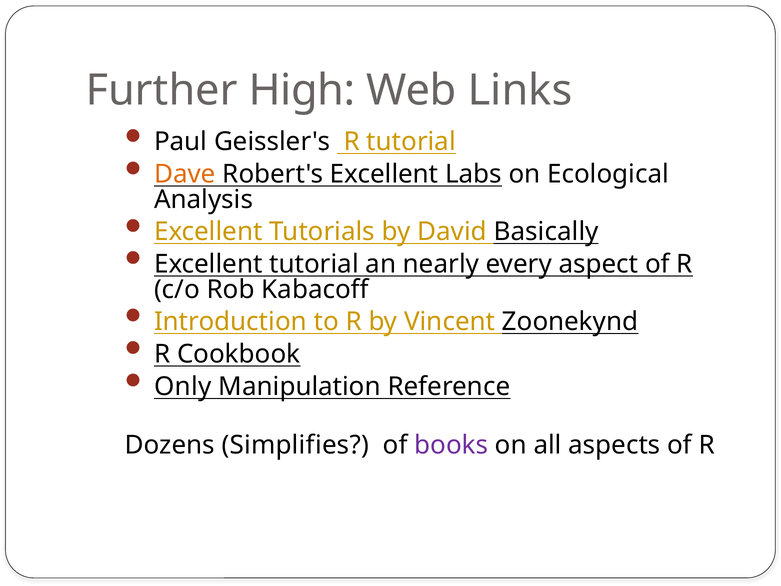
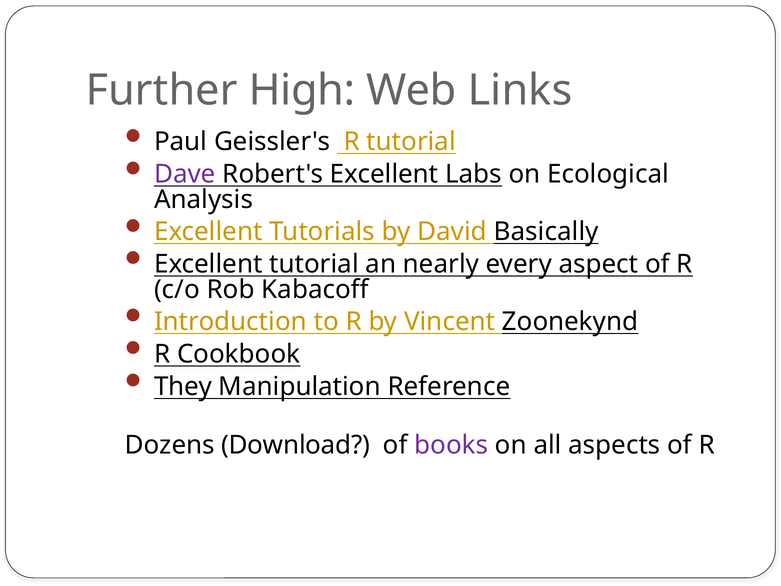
Dave colour: orange -> purple
Only: Only -> They
Simplifies: Simplifies -> Download
